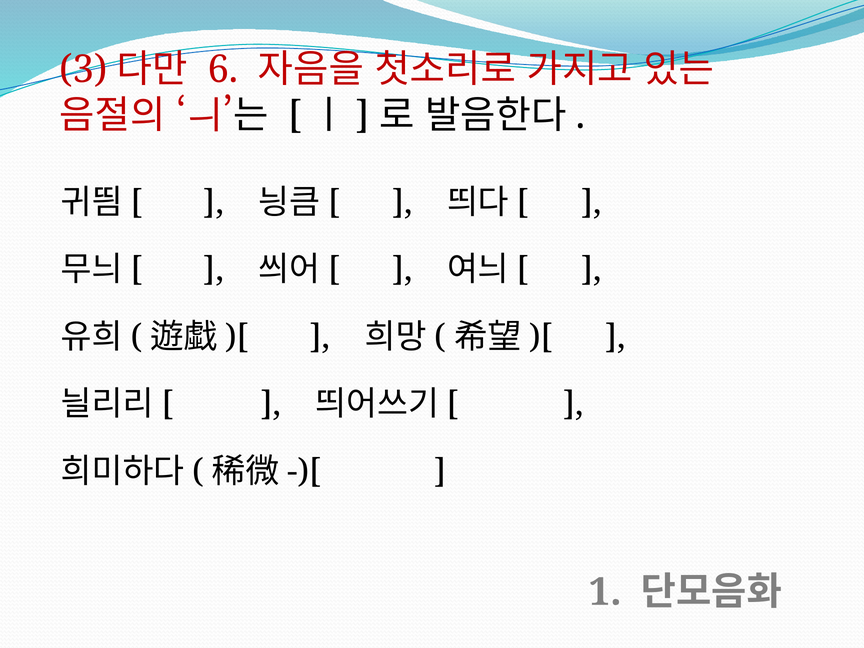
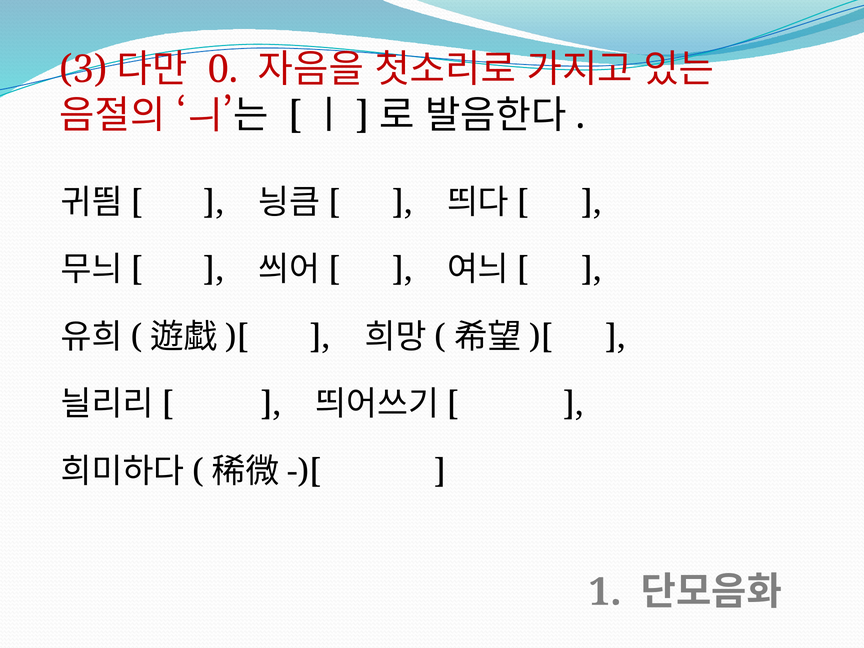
6: 6 -> 0
